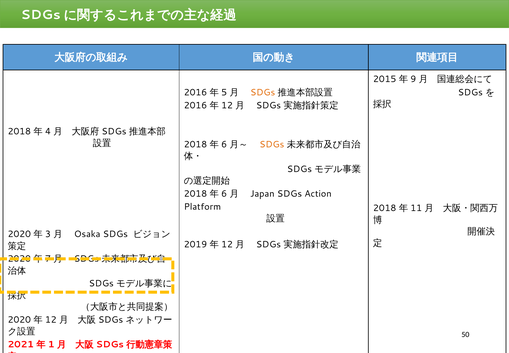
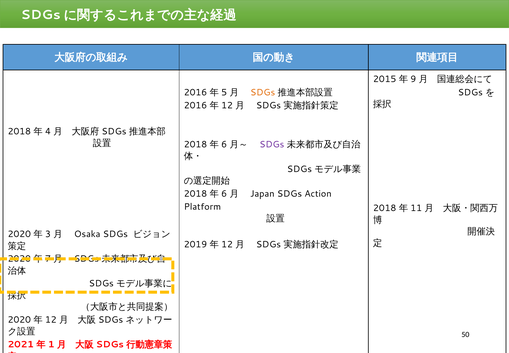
SDGs at (272, 144) colour: orange -> purple
